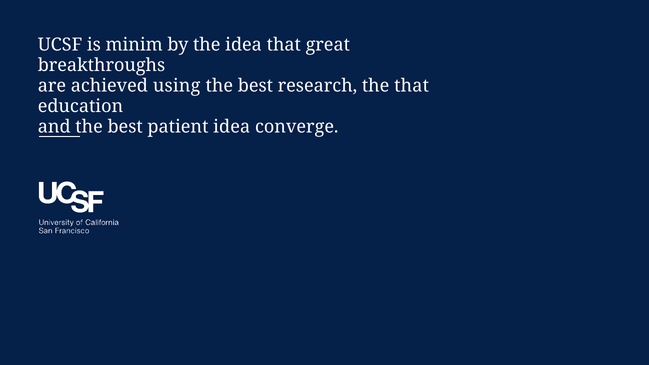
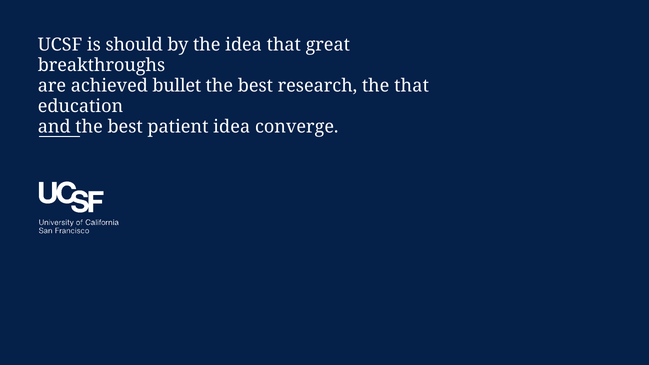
minim: minim -> should
using: using -> bullet
